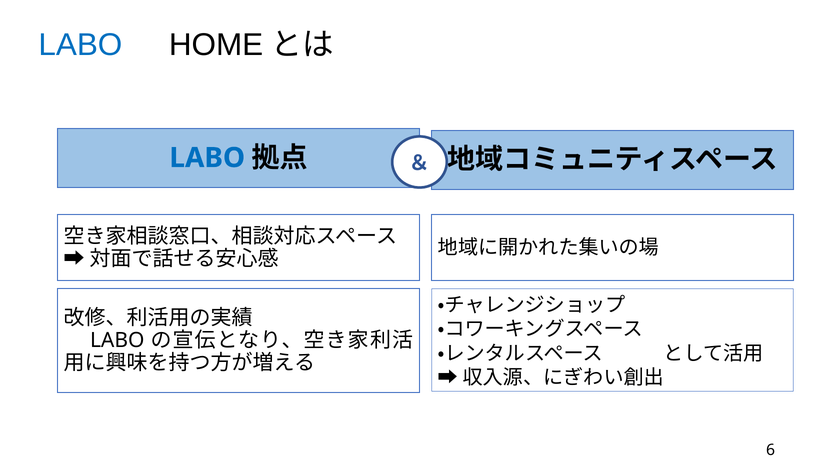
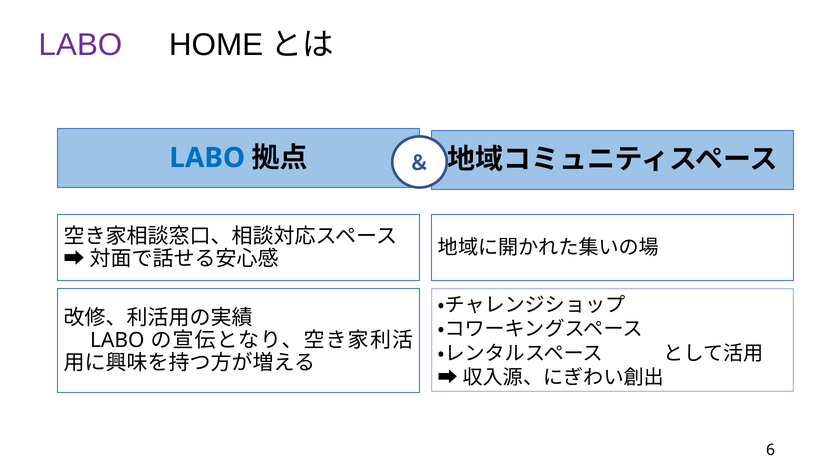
LABO at (80, 45) colour: blue -> purple
